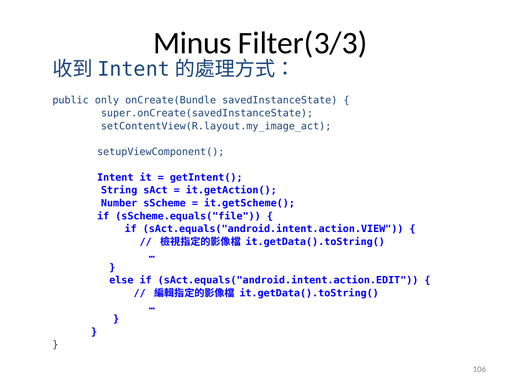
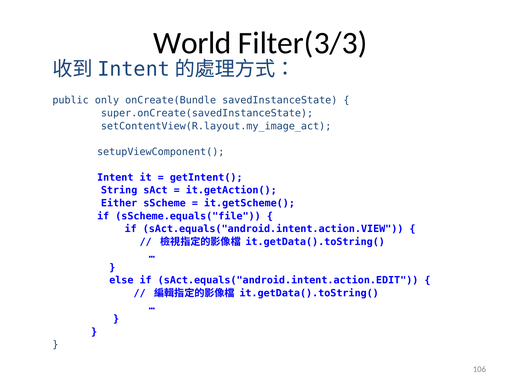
Minus: Minus -> World
Number: Number -> Either
